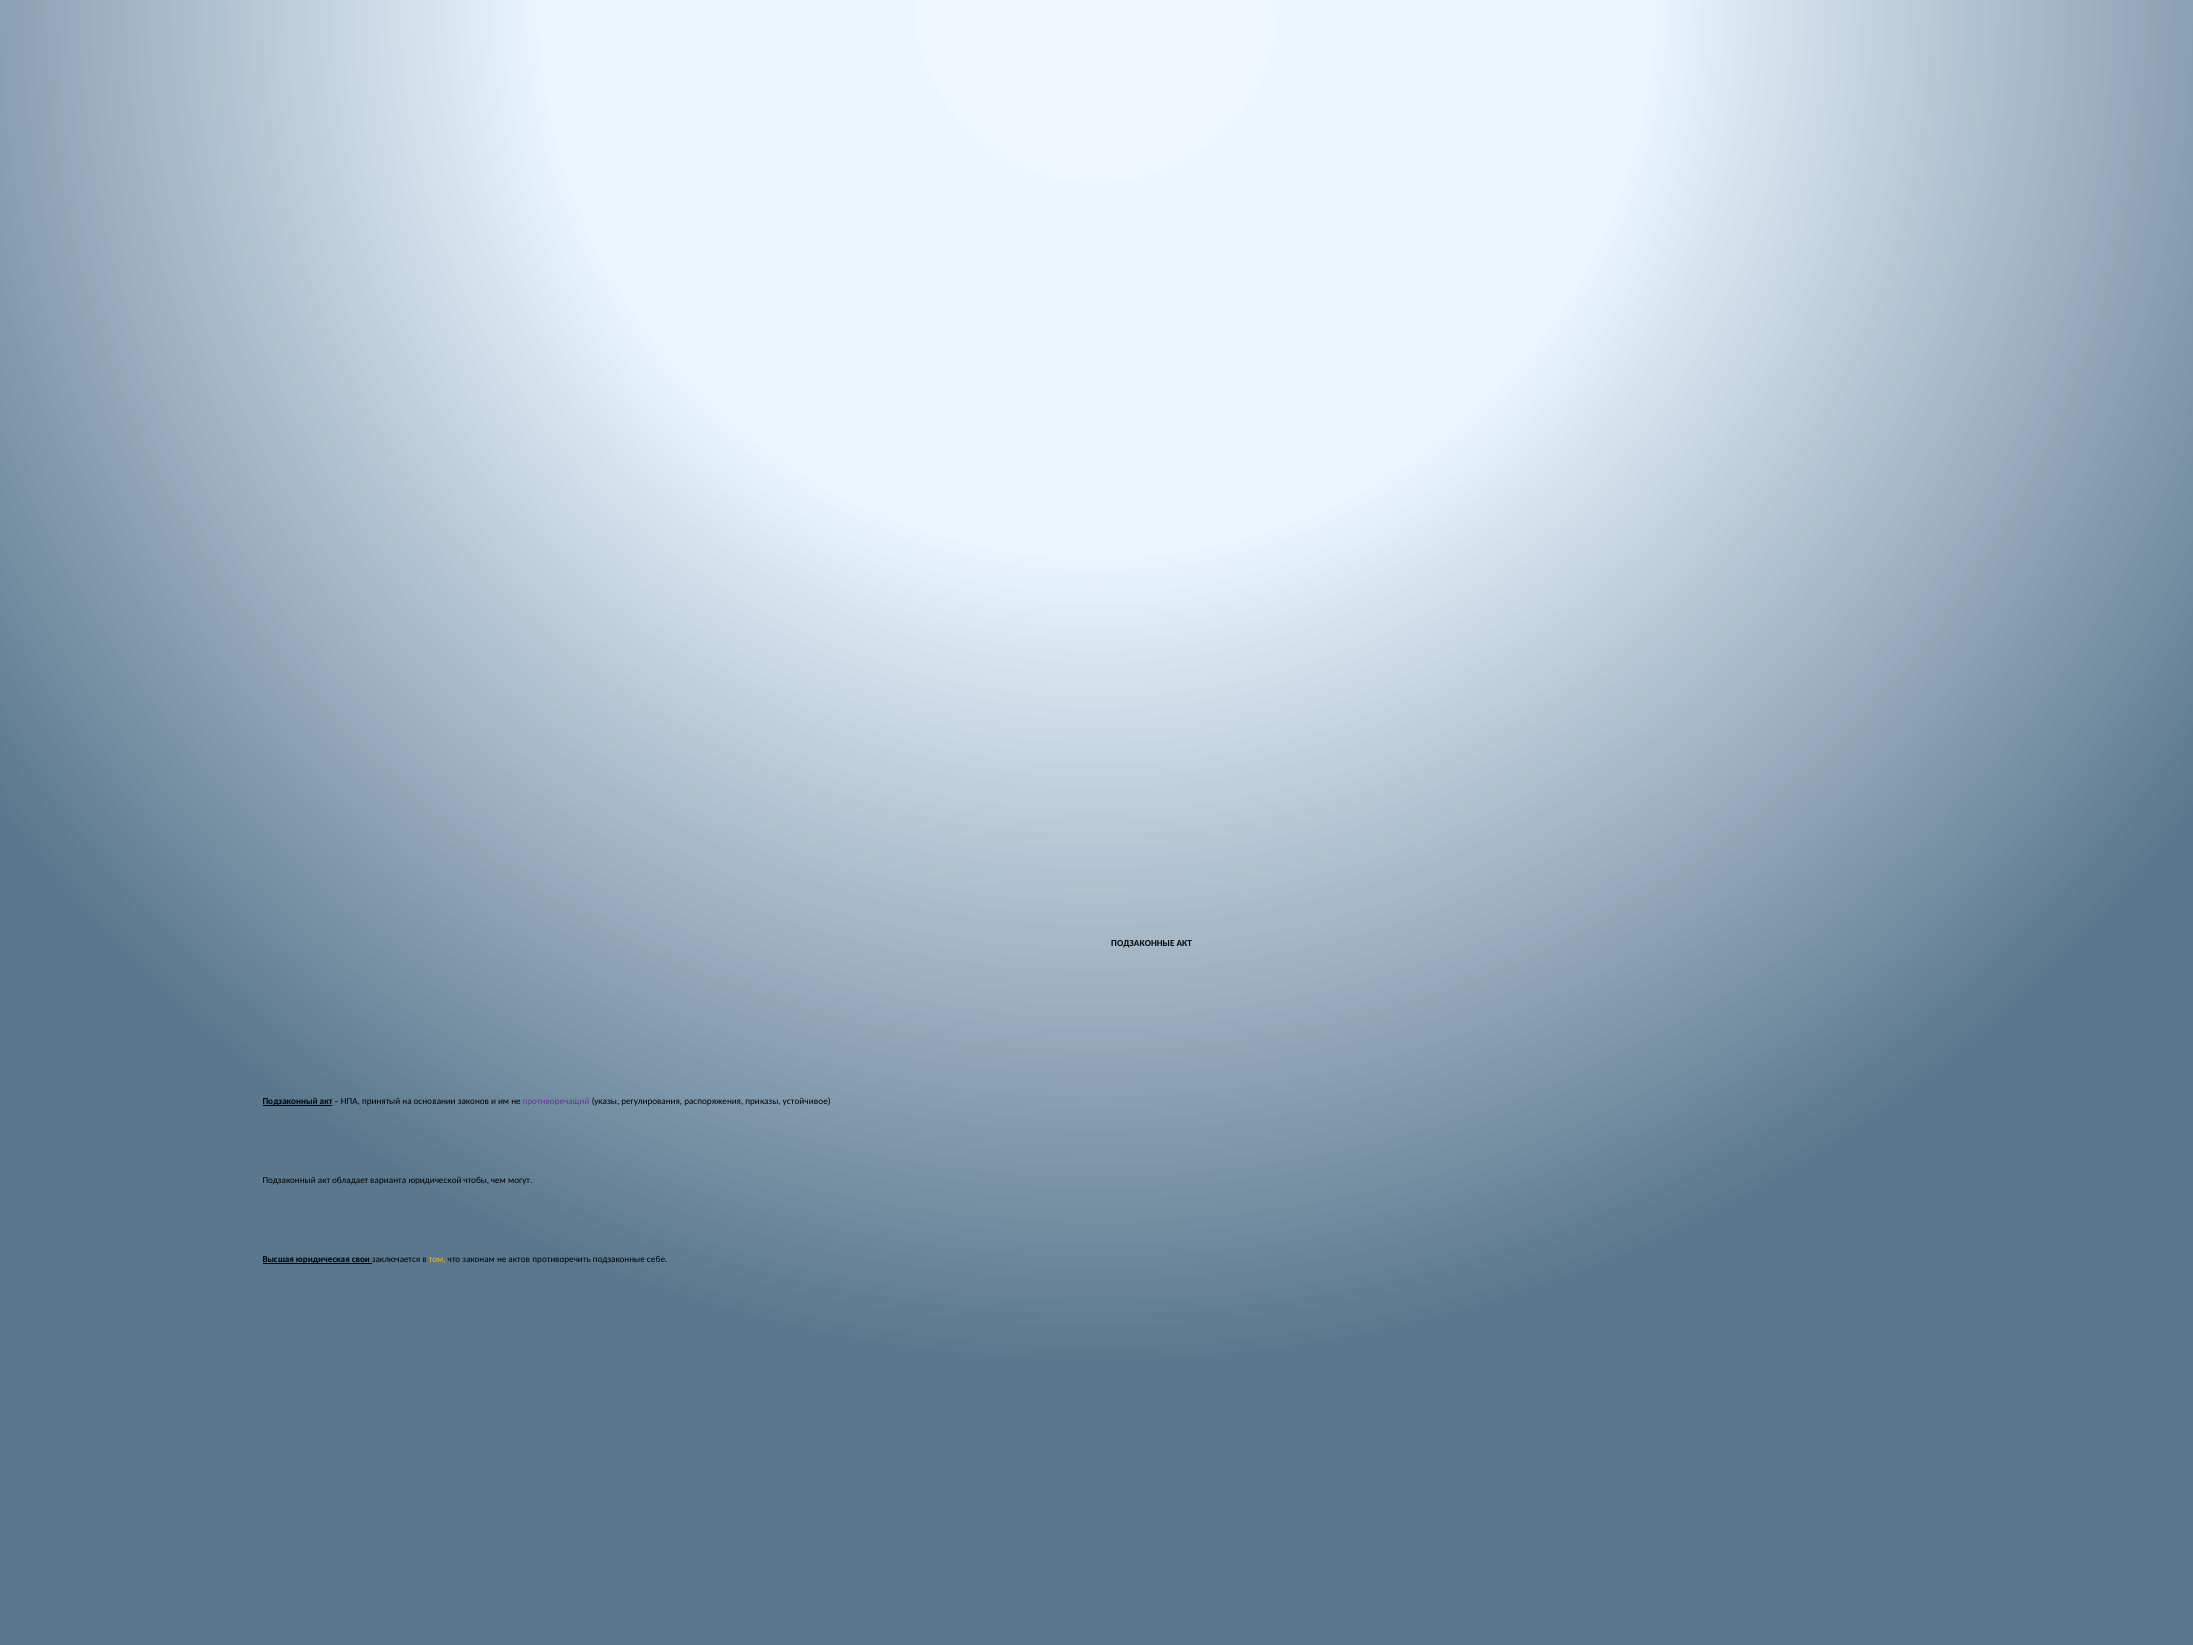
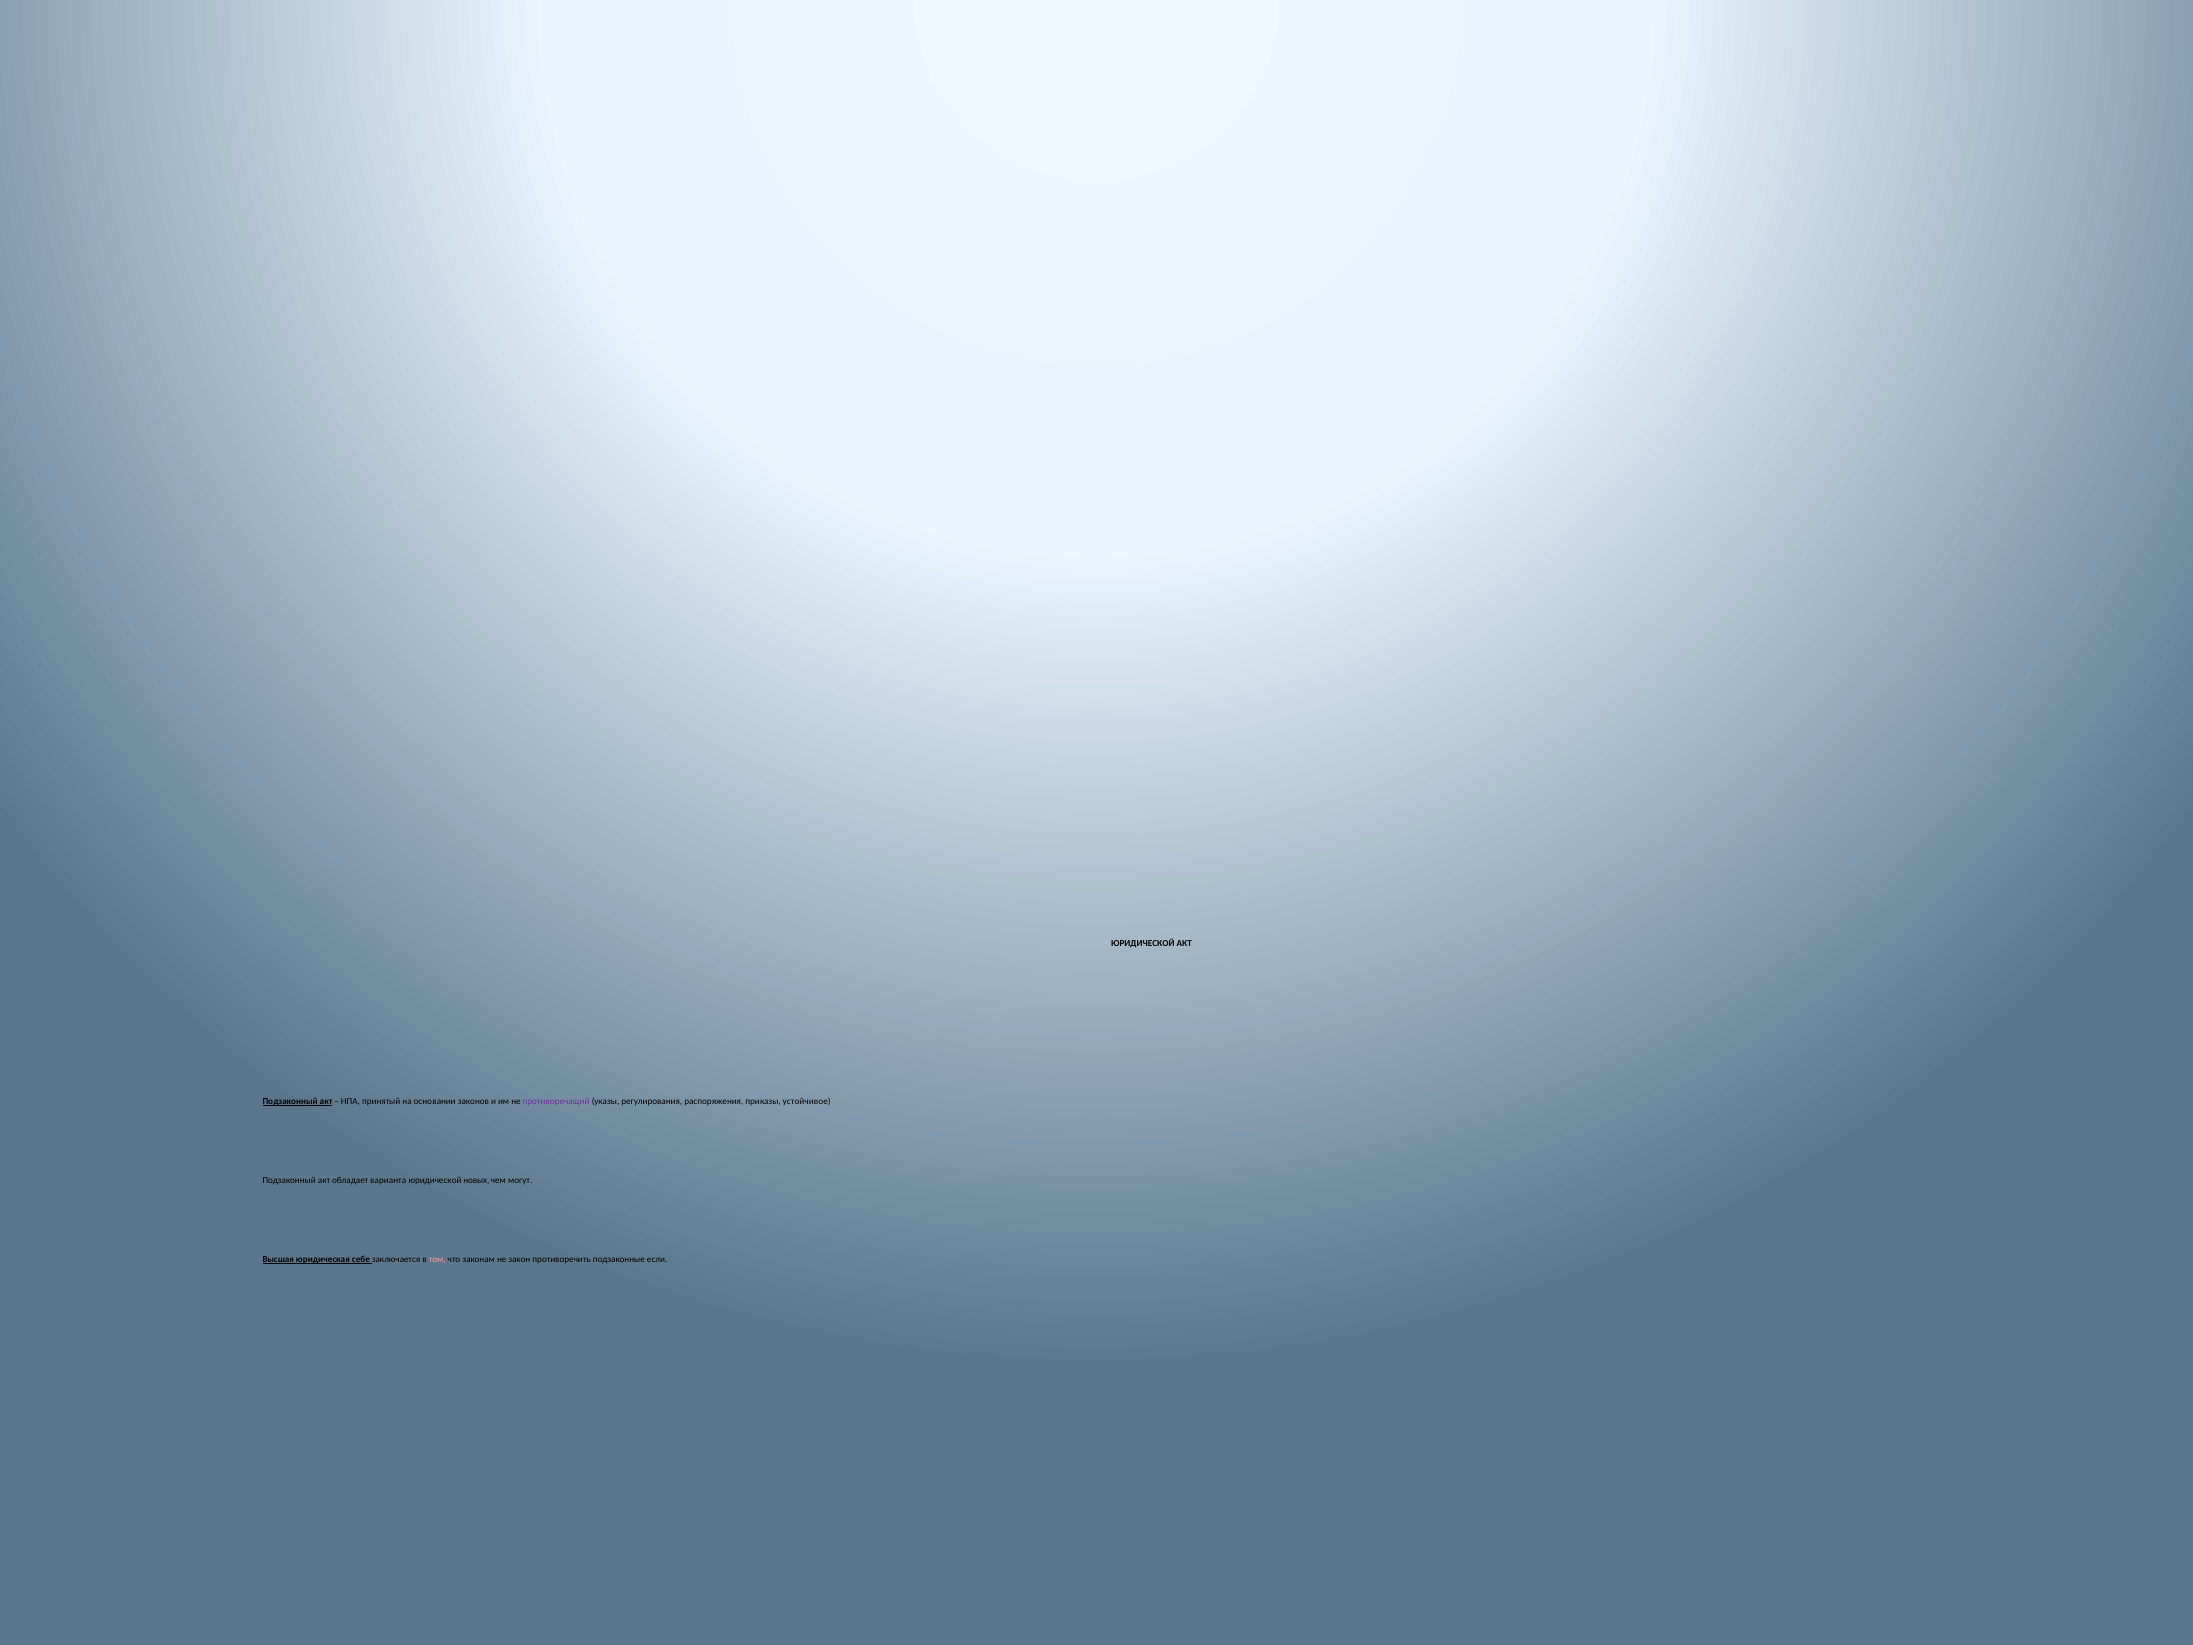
ПОДЗАКОННЫЕ at (1143, 943): ПОДЗАКОННЫЕ -> ЮРИДИЧЕСКОЙ
чтобы: чтобы -> новых
свои: свои -> себе
том colour: yellow -> pink
актов: актов -> закон
себе: себе -> если
